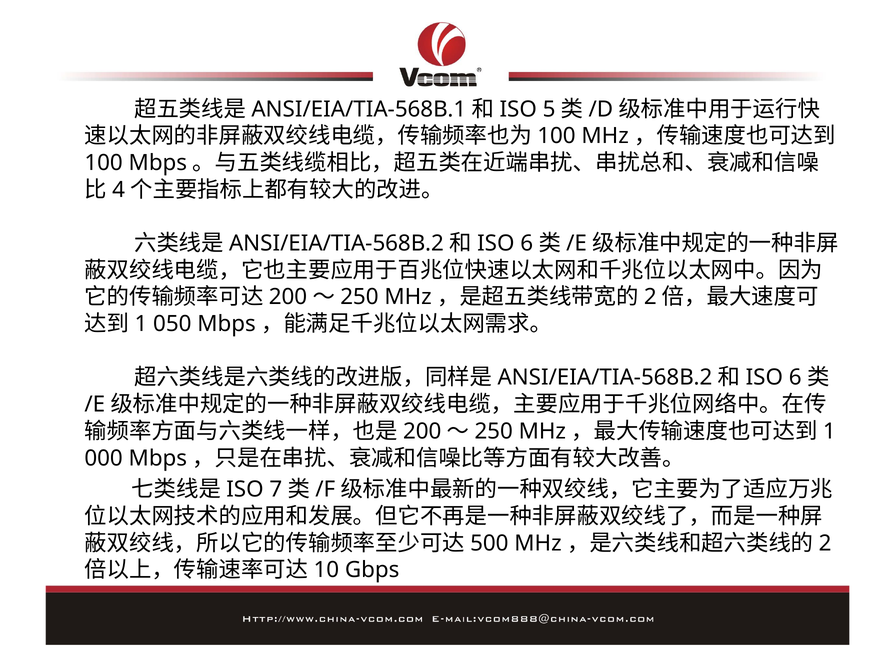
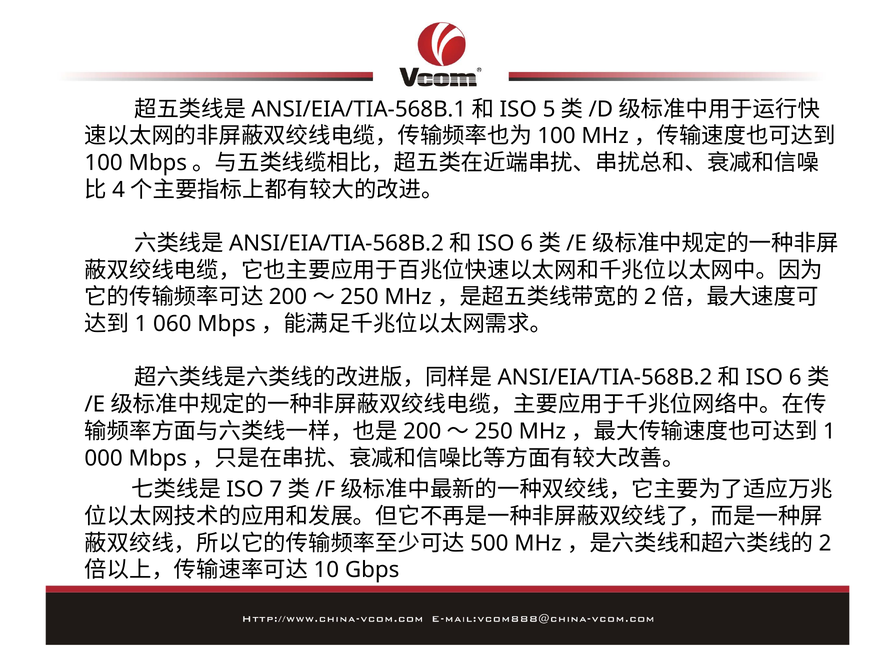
050: 050 -> 060
